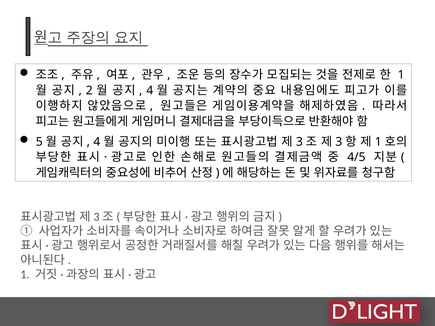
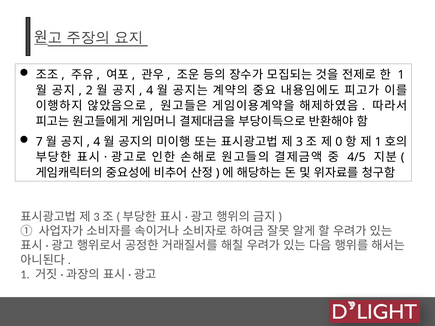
5: 5 -> 7
3 at (339, 142): 3 -> 0
